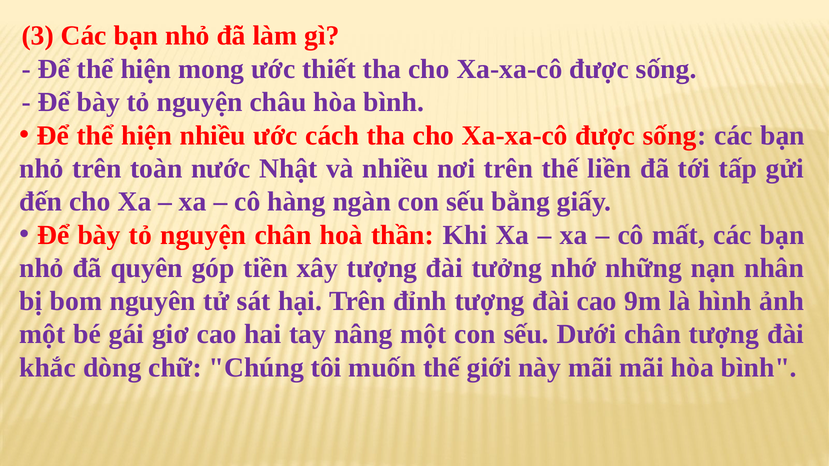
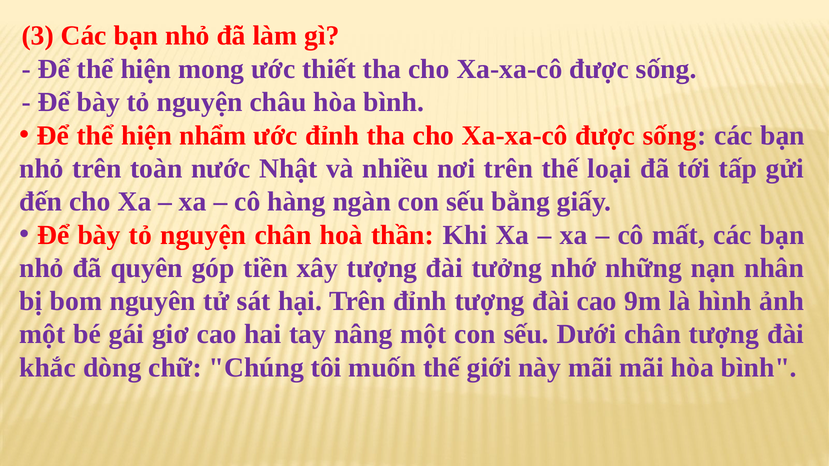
hiện nhiều: nhiều -> nhẩm
ước cách: cách -> đỉnh
liền: liền -> loại
